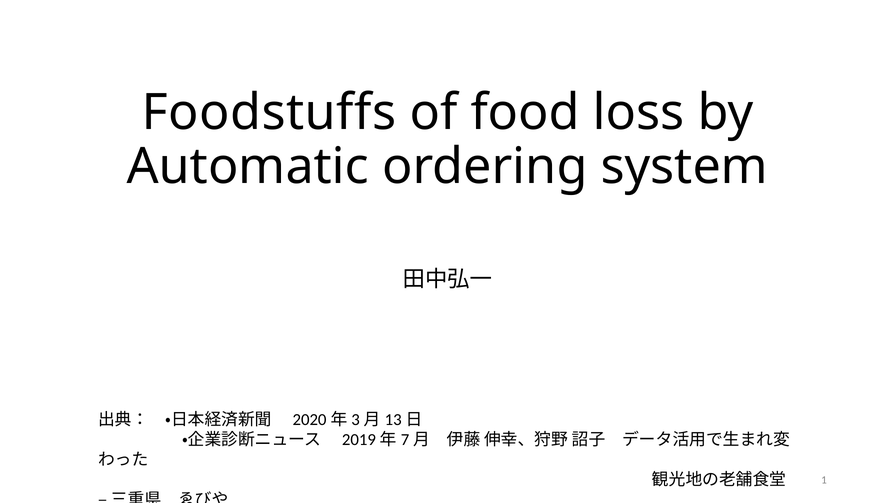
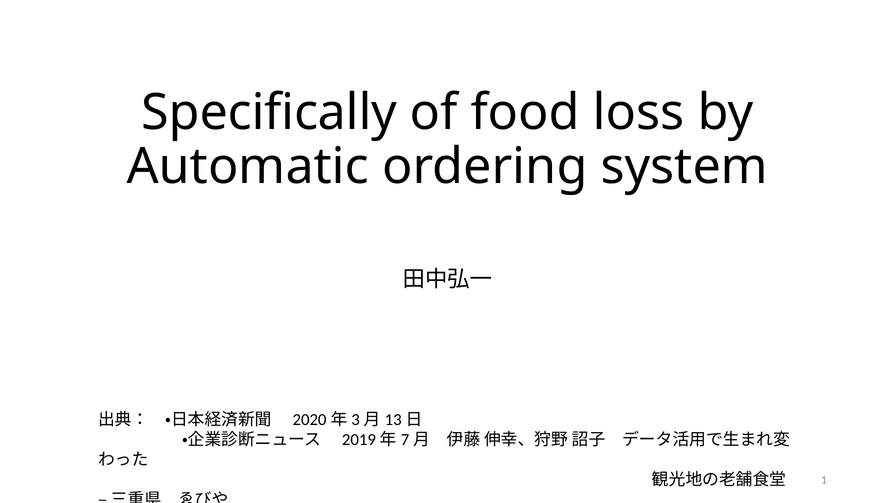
Foodstuffs: Foodstuffs -> Specifically
